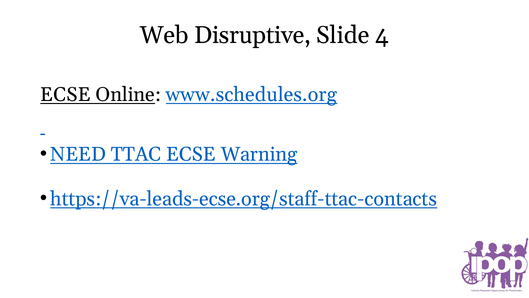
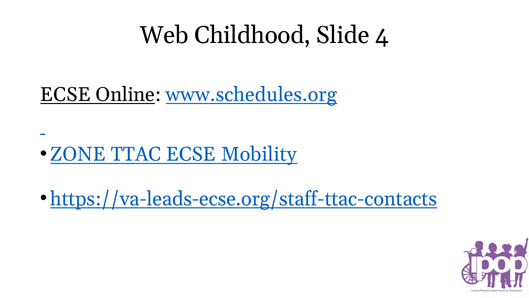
Disruptive: Disruptive -> Childhood
NEED: NEED -> ZONE
Warning: Warning -> Mobility
